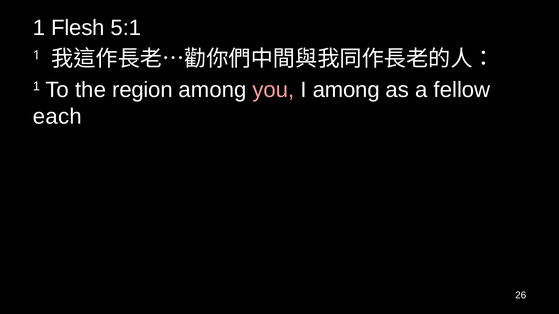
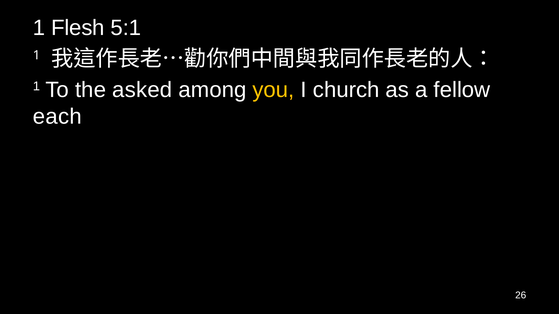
region: region -> asked
you colour: pink -> yellow
I among: among -> church
